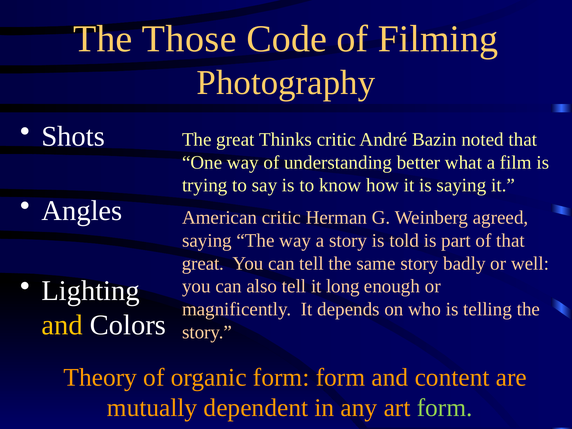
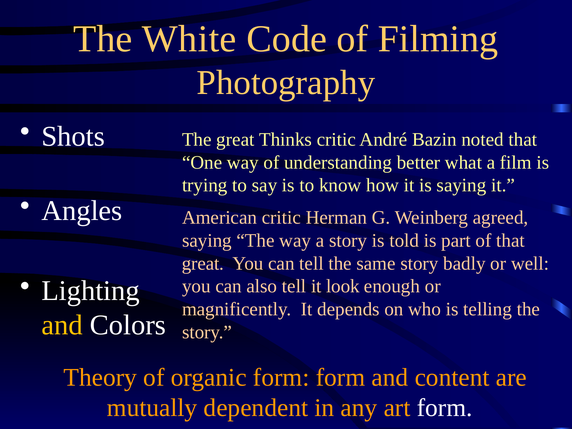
Those: Those -> White
long: long -> look
form at (445, 408) colour: light green -> white
